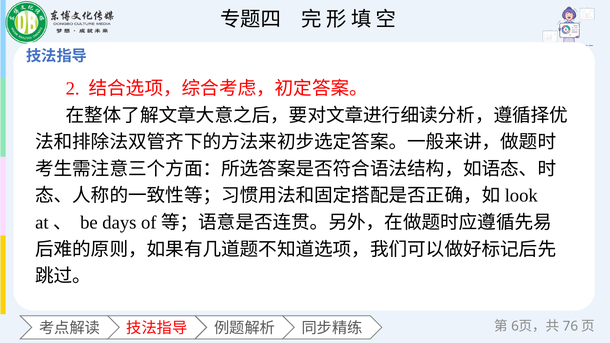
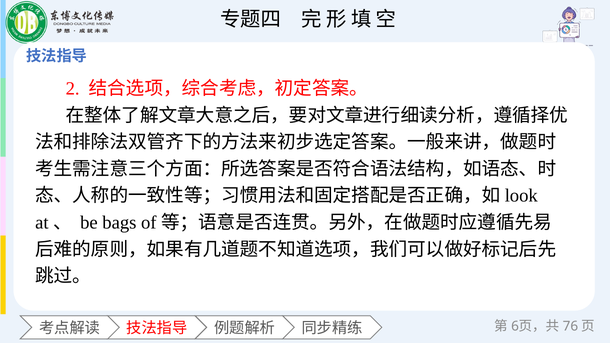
days: days -> bags
